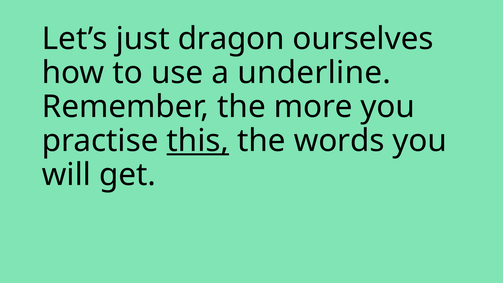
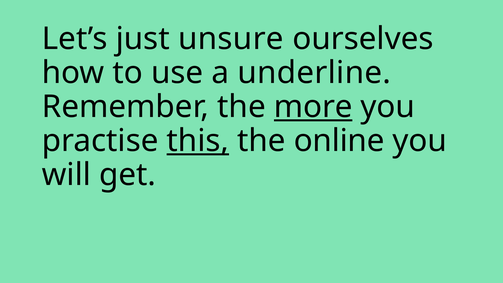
dragon: dragon -> unsure
more underline: none -> present
words: words -> online
